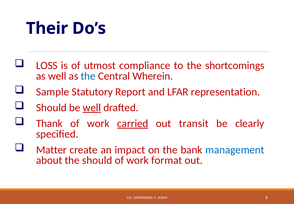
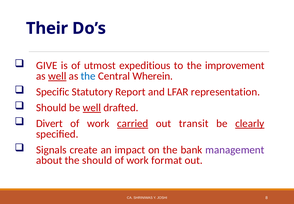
LOSS: LOSS -> GIVE
compliance: compliance -> expeditious
shortcomings: shortcomings -> improvement
well at (57, 76) underline: none -> present
Sample: Sample -> Specific
Thank: Thank -> Divert
clearly underline: none -> present
Matter: Matter -> Signals
management colour: blue -> purple
